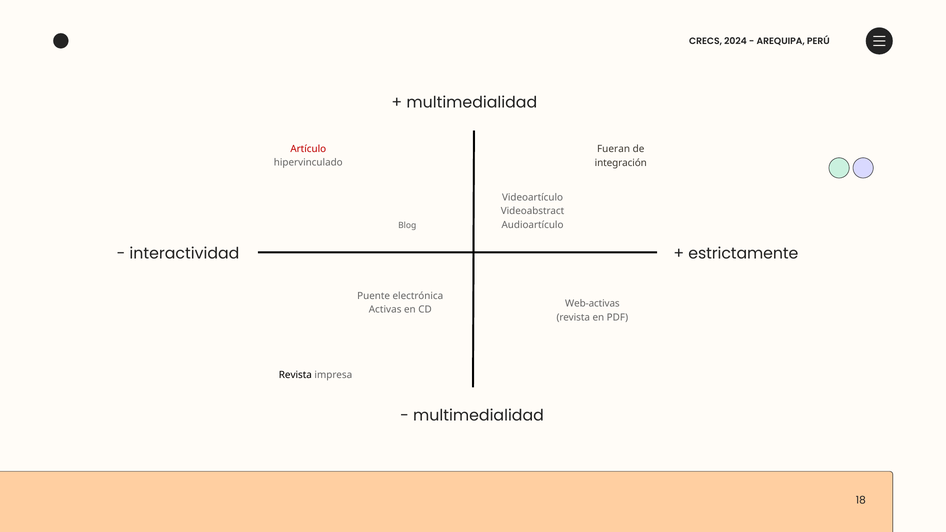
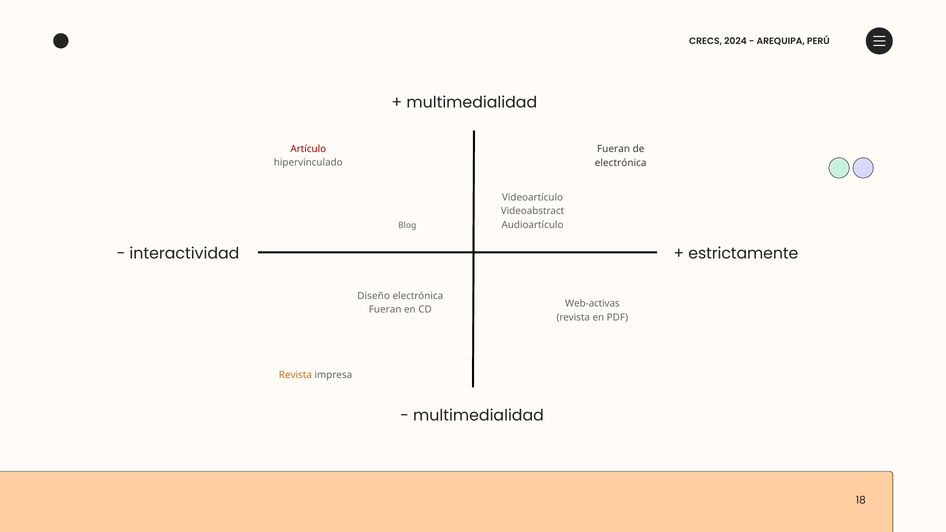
integración at (621, 163): integración -> electrónica
Puente: Puente -> Diseño
Activas at (385, 310): Activas -> Fueran
Revista at (295, 375) colour: black -> orange
